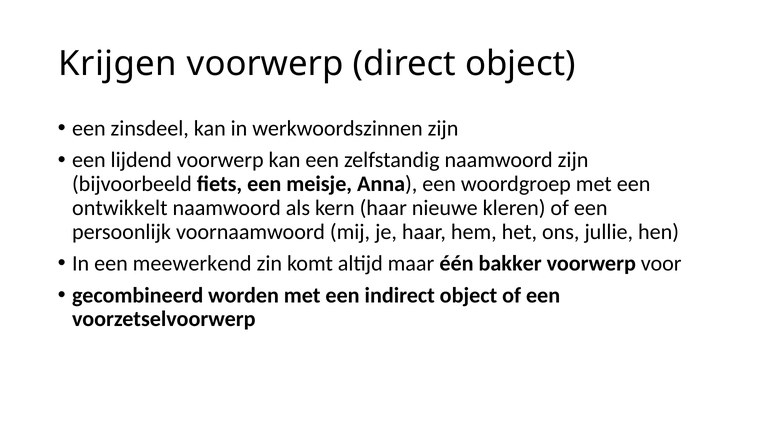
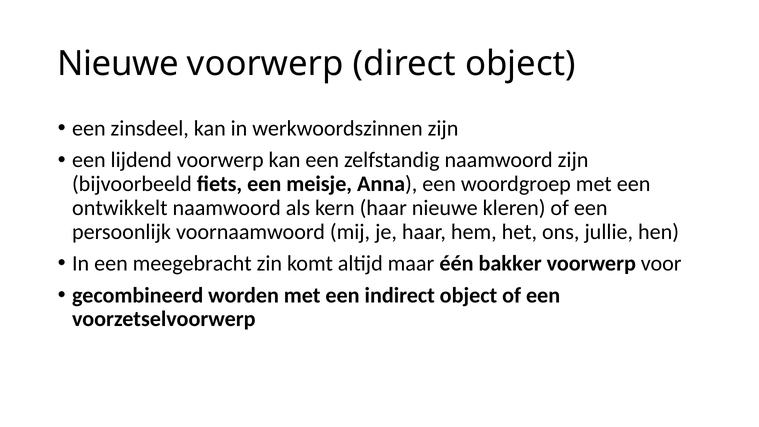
Krijgen at (118, 64): Krijgen -> Nieuwe
meewerkend: meewerkend -> meegebracht
